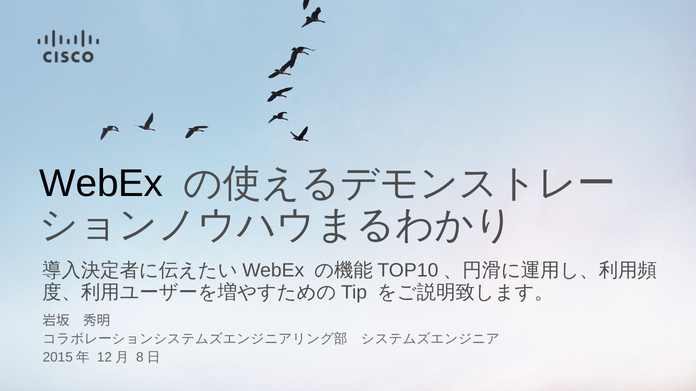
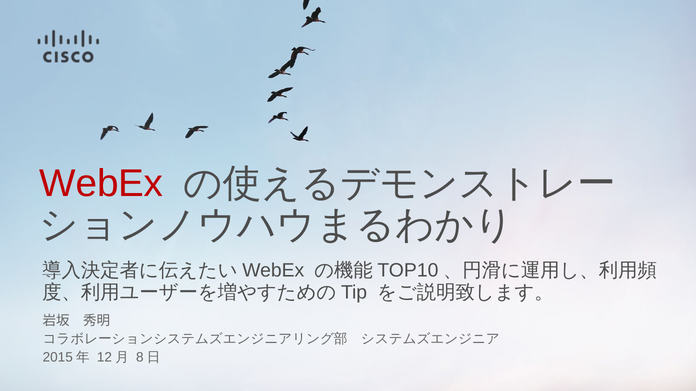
WebEx colour: black -> red
